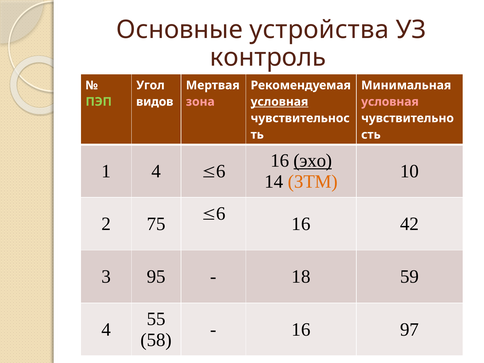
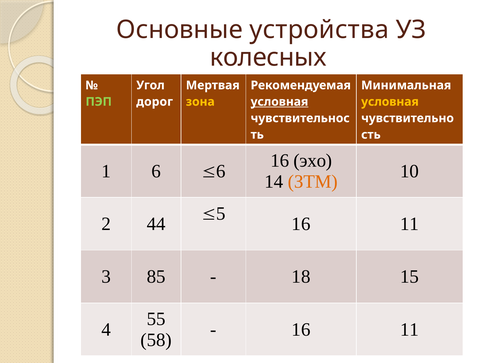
контроль: контроль -> колесных
видов: видов -> дорог
зона colour: pink -> yellow
условная at (390, 102) colour: pink -> yellow
эхо underline: present -> none
1 4: 4 -> 6
75: 75 -> 44
6 at (221, 214): 6 -> 5
42 at (410, 224): 42 -> 11
95: 95 -> 85
59: 59 -> 15
97 at (410, 330): 97 -> 11
